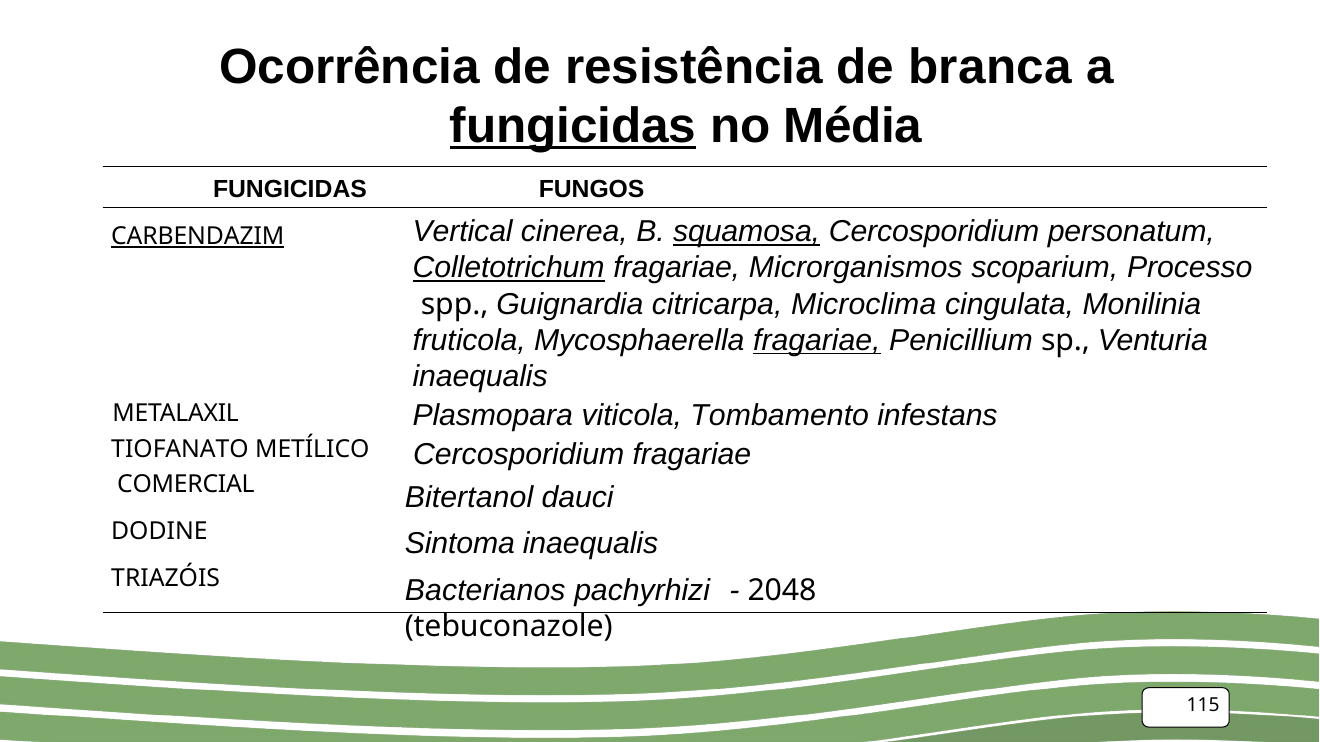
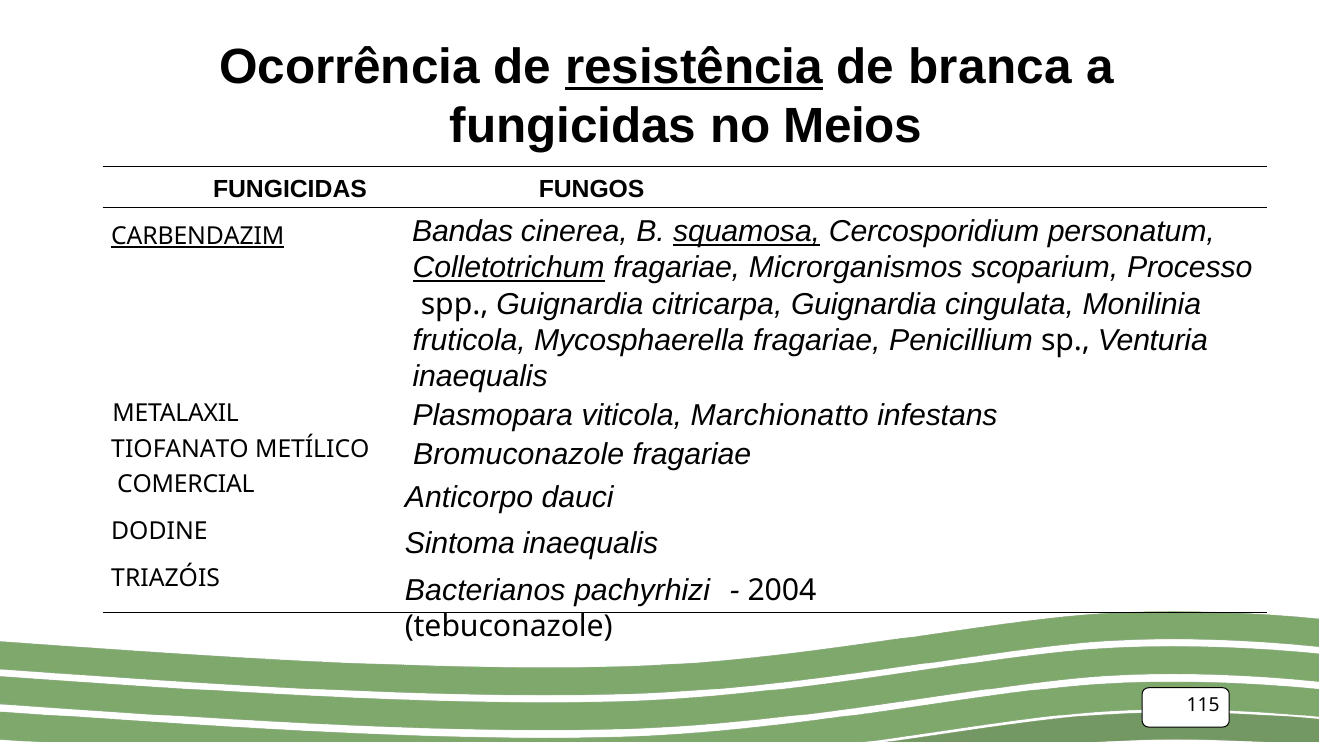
resistência underline: none -> present
fungicidas at (573, 126) underline: present -> none
Média: Média -> Meios
Vertical: Vertical -> Bandas
citricarpa Microclima: Microclima -> Guignardia
fragariae at (817, 341) underline: present -> none
Tombamento: Tombamento -> Marchionatto
Cercosporidium at (519, 454): Cercosporidium -> Bromuconazole
Bitertanol: Bitertanol -> Anticorpo
2048: 2048 -> 2004
